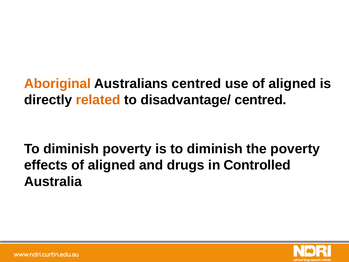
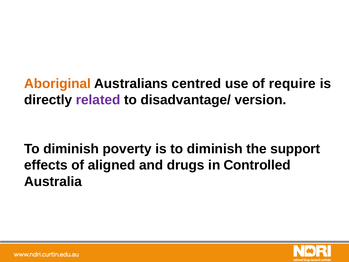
use of aligned: aligned -> require
related colour: orange -> purple
disadvantage/ centred: centred -> version
the poverty: poverty -> support
